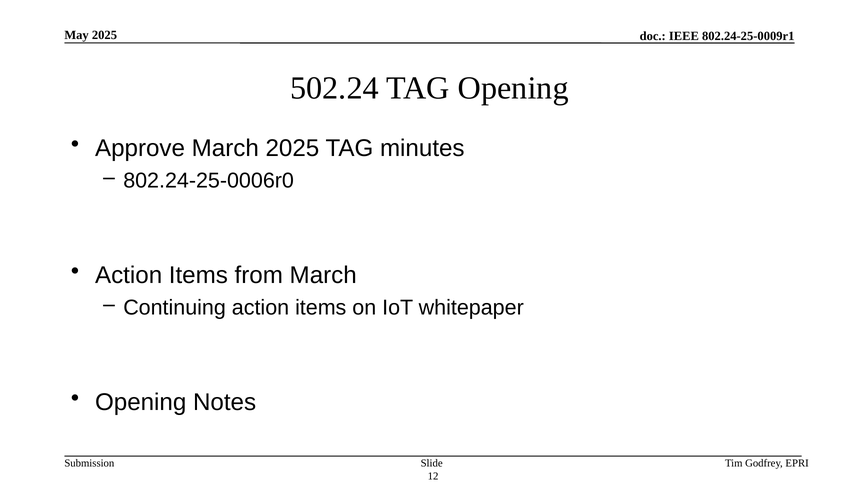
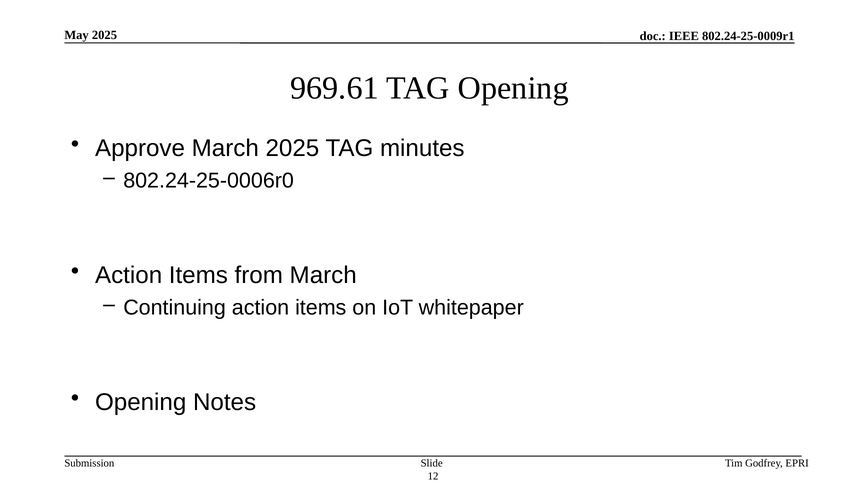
502.24: 502.24 -> 969.61
